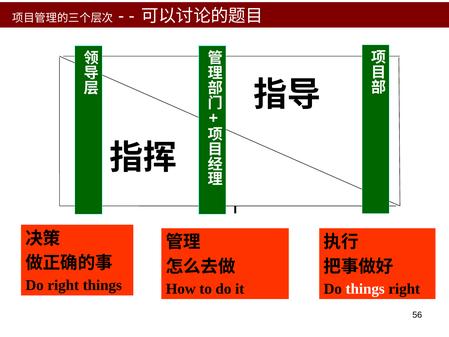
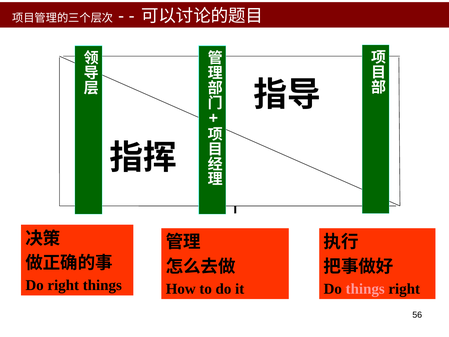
things at (365, 289) colour: white -> pink
